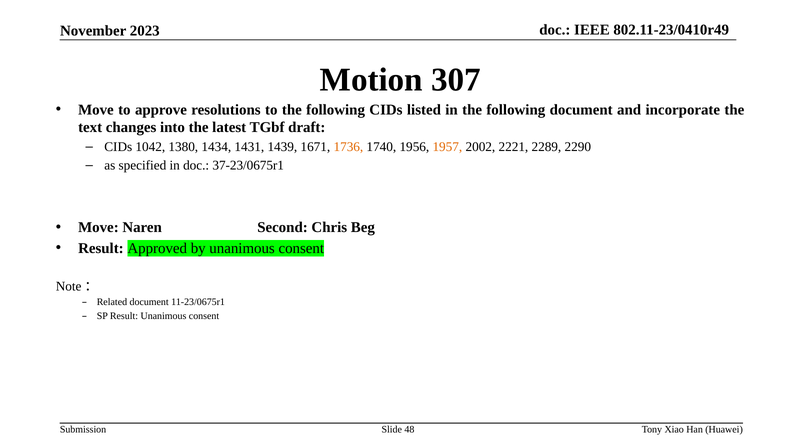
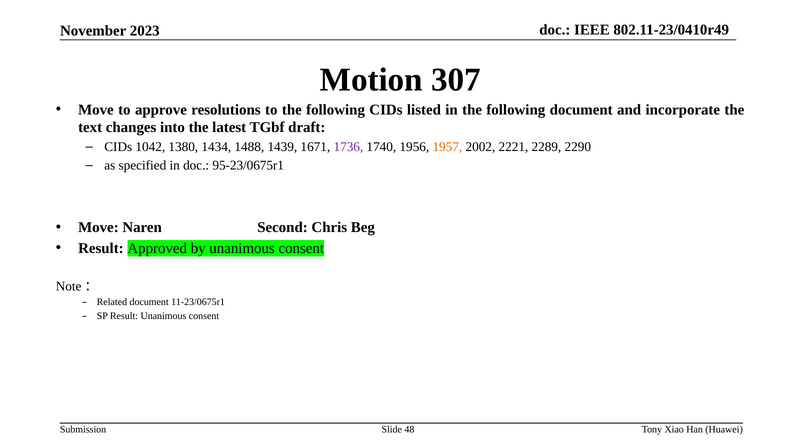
1431: 1431 -> 1488
1736 colour: orange -> purple
37-23/0675r1: 37-23/0675r1 -> 95-23/0675r1
